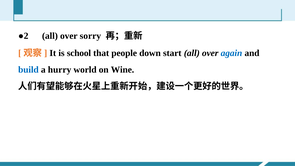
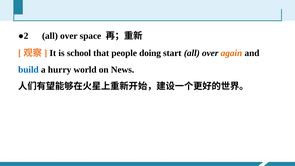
sorry: sorry -> space
down: down -> doing
again colour: blue -> orange
Wine: Wine -> News
